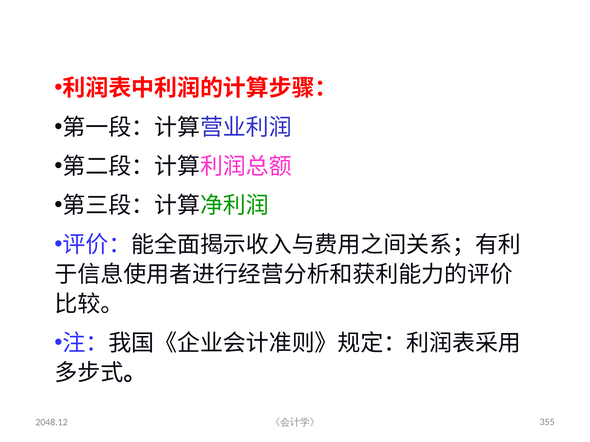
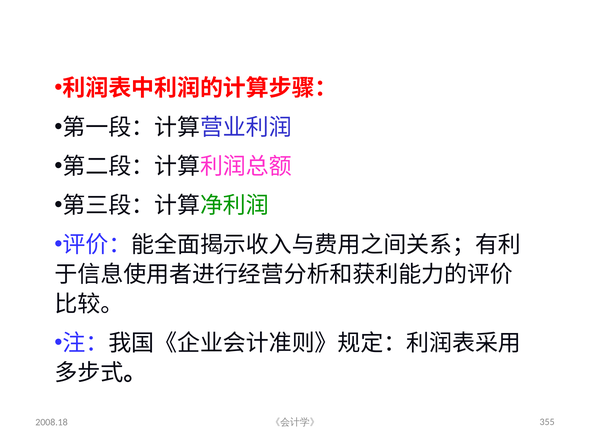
2048.12: 2048.12 -> 2008.18
